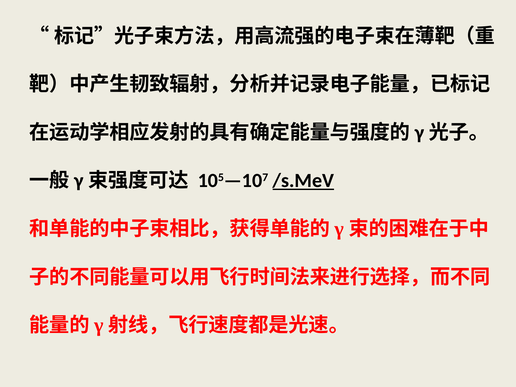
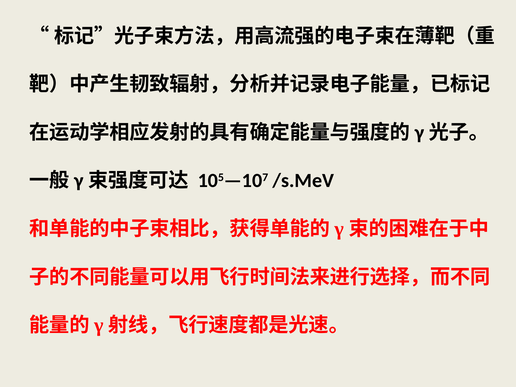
/s.MeV underline: present -> none
